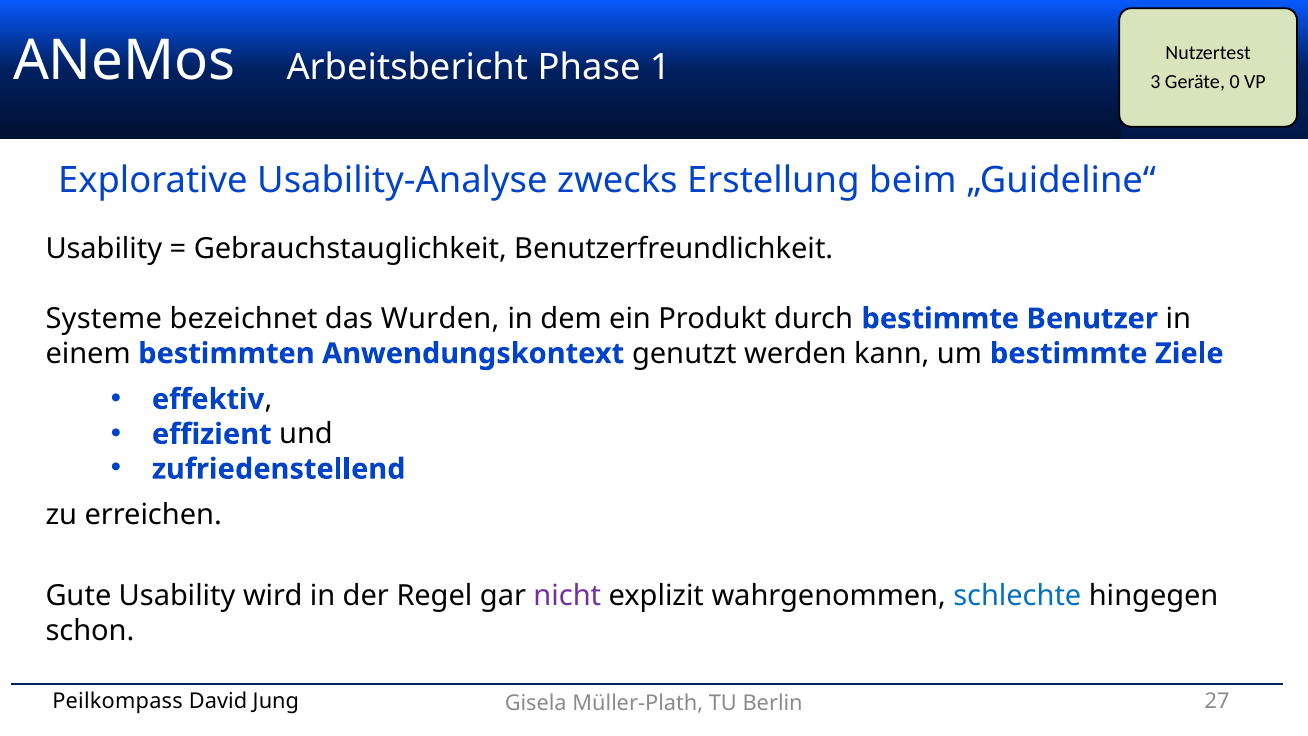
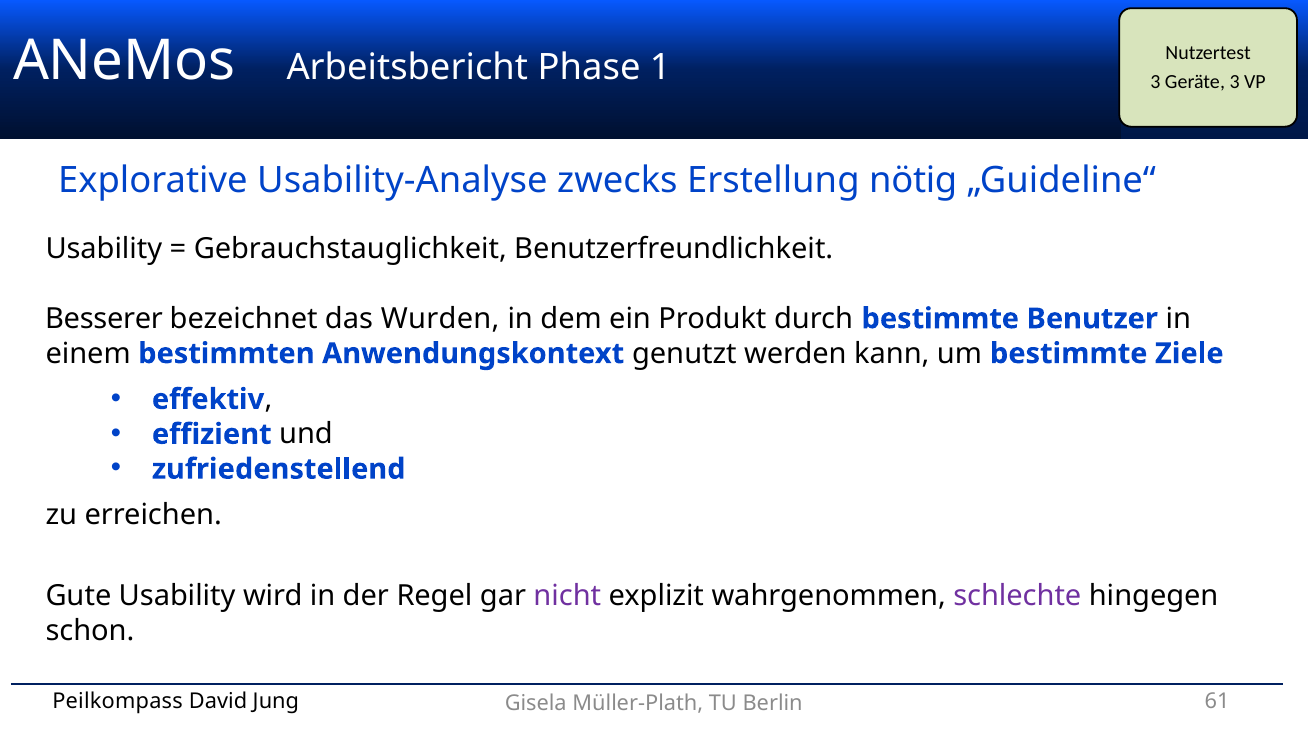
Geräte 0: 0 -> 3
beim: beim -> nötig
Systeme: Systeme -> Besserer
schlechte colour: blue -> purple
27: 27 -> 61
